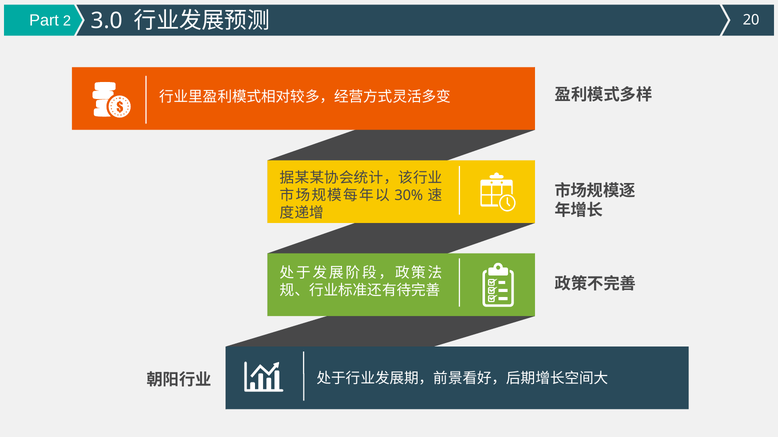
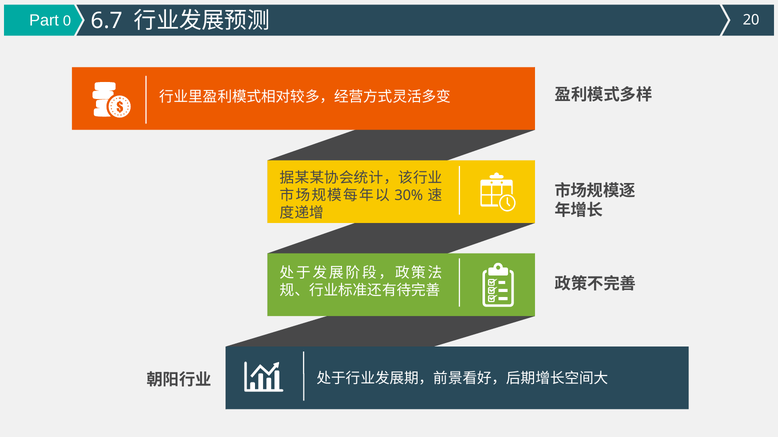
2: 2 -> 0
3.0: 3.0 -> 6.7
